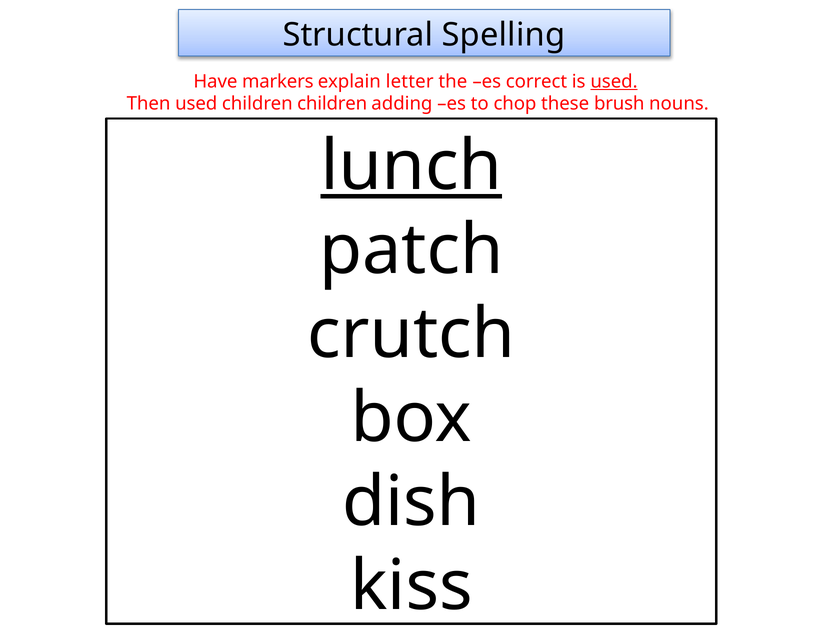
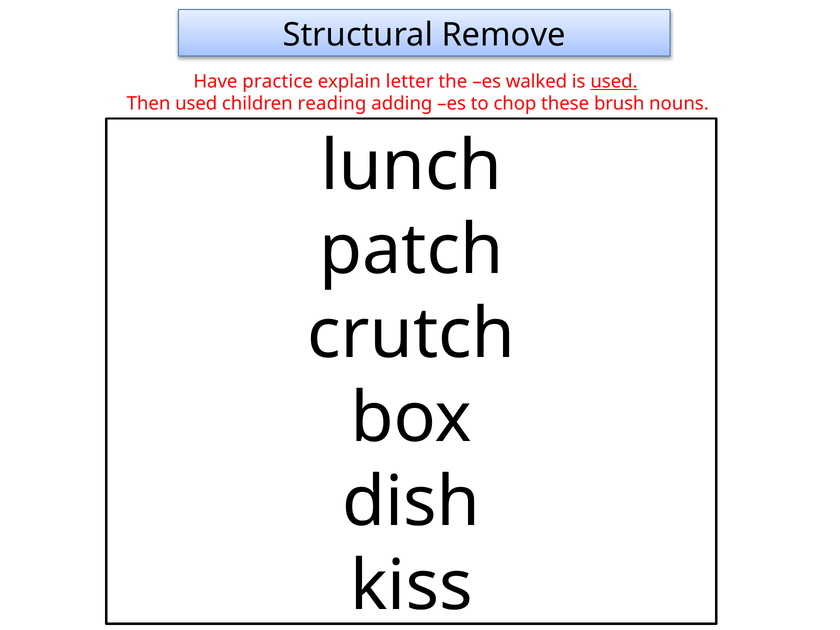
Spelling: Spelling -> Remove
markers: markers -> practice
correct: correct -> walked
children children: children -> reading
lunch underline: present -> none
